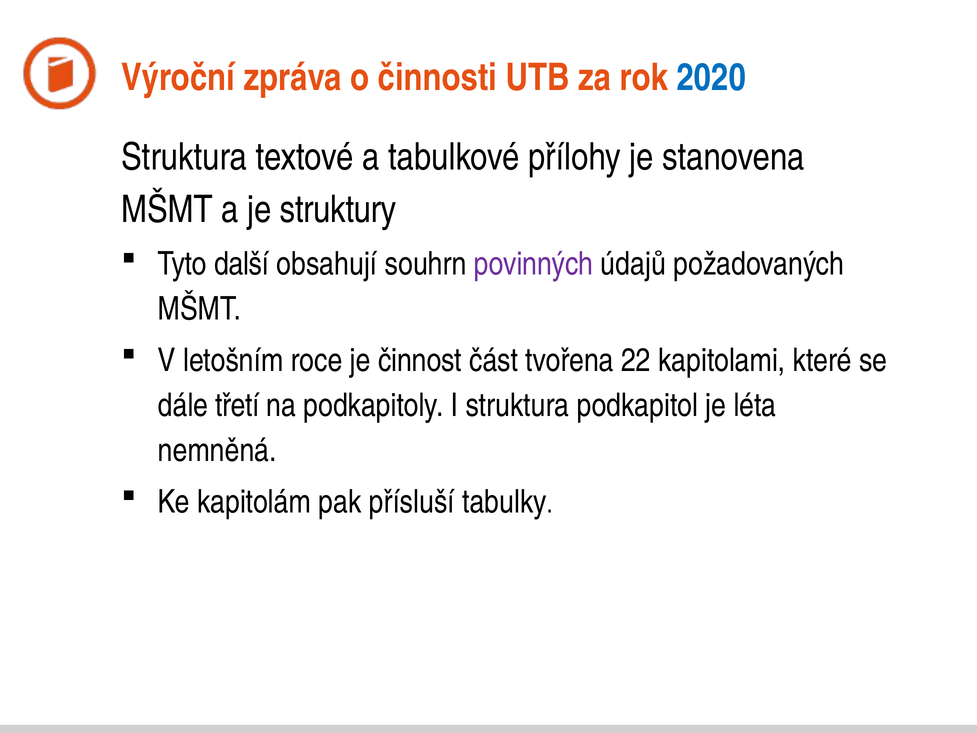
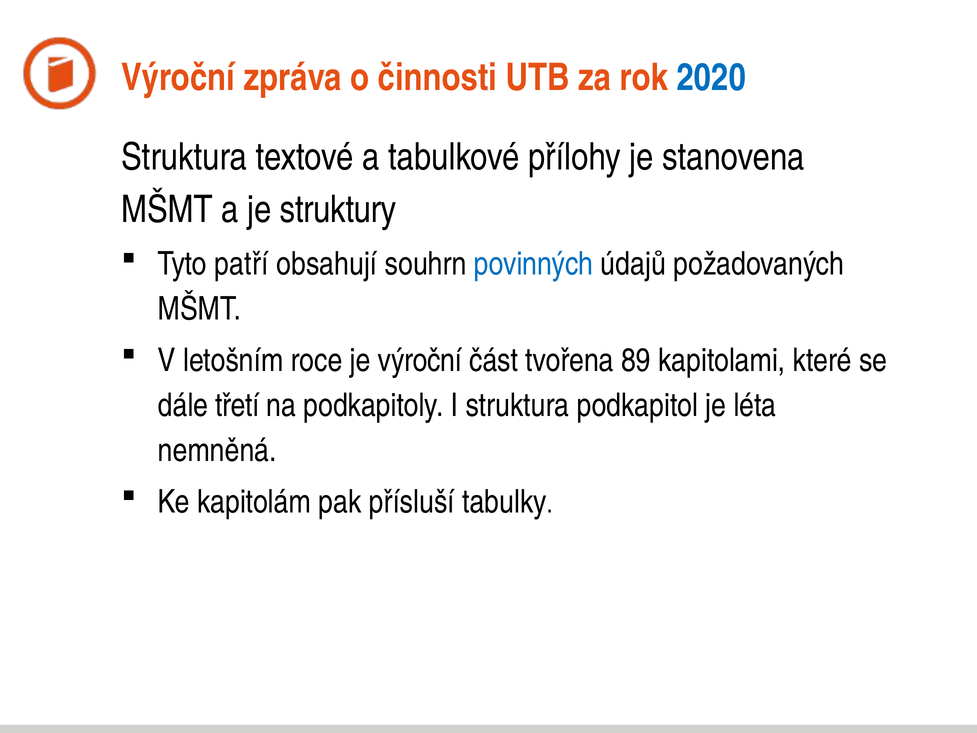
další: další -> patří
povinných colour: purple -> blue
je činnost: činnost -> výroční
22: 22 -> 89
